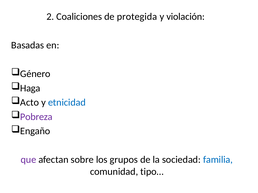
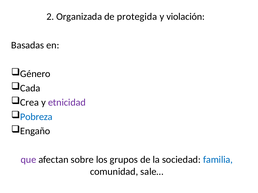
Coaliciones: Coaliciones -> Organizada
Haga: Haga -> Cada
Acto: Acto -> Crea
etnicidad colour: blue -> purple
Pobreza colour: purple -> blue
tipo…: tipo… -> sale…
